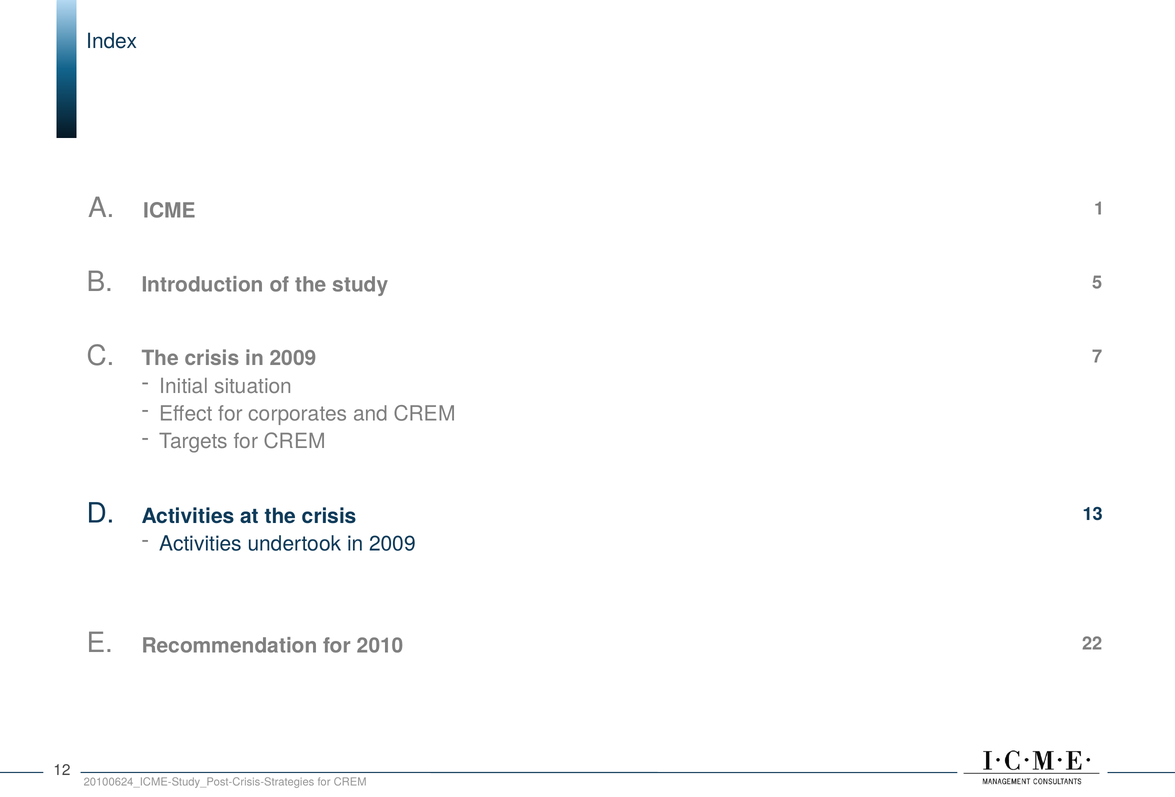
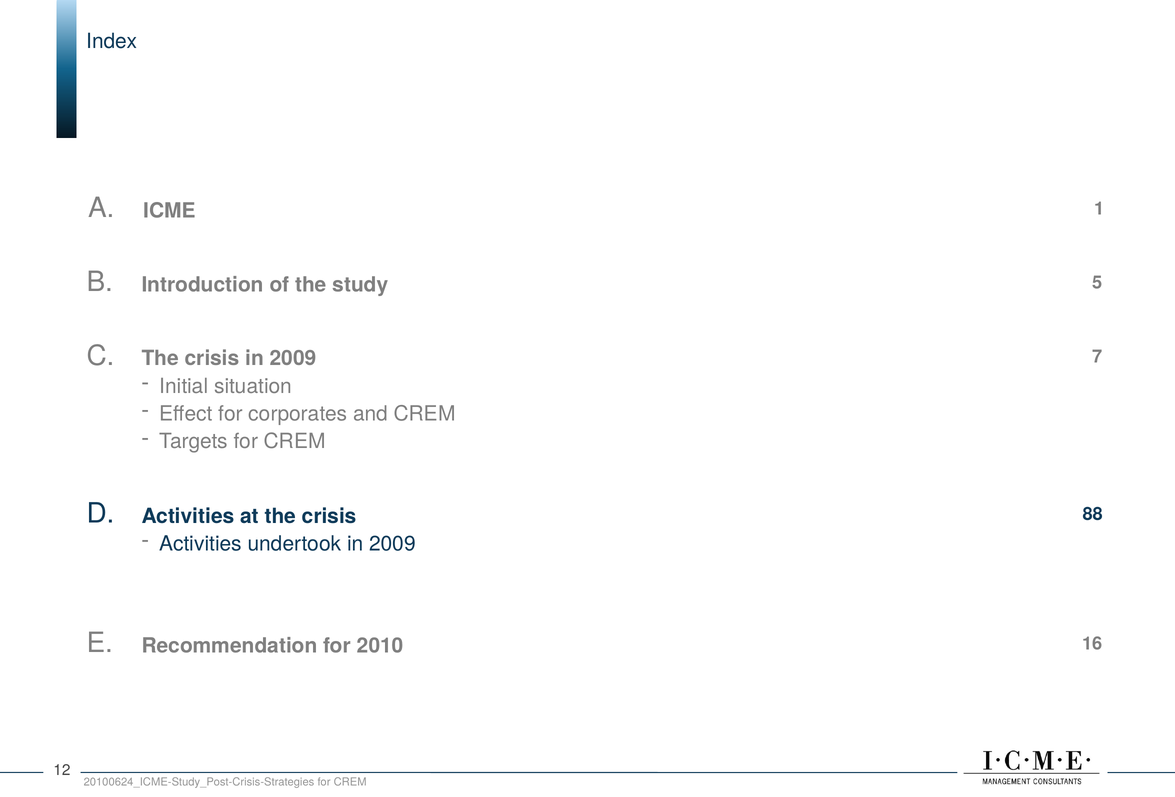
13: 13 -> 88
22: 22 -> 16
